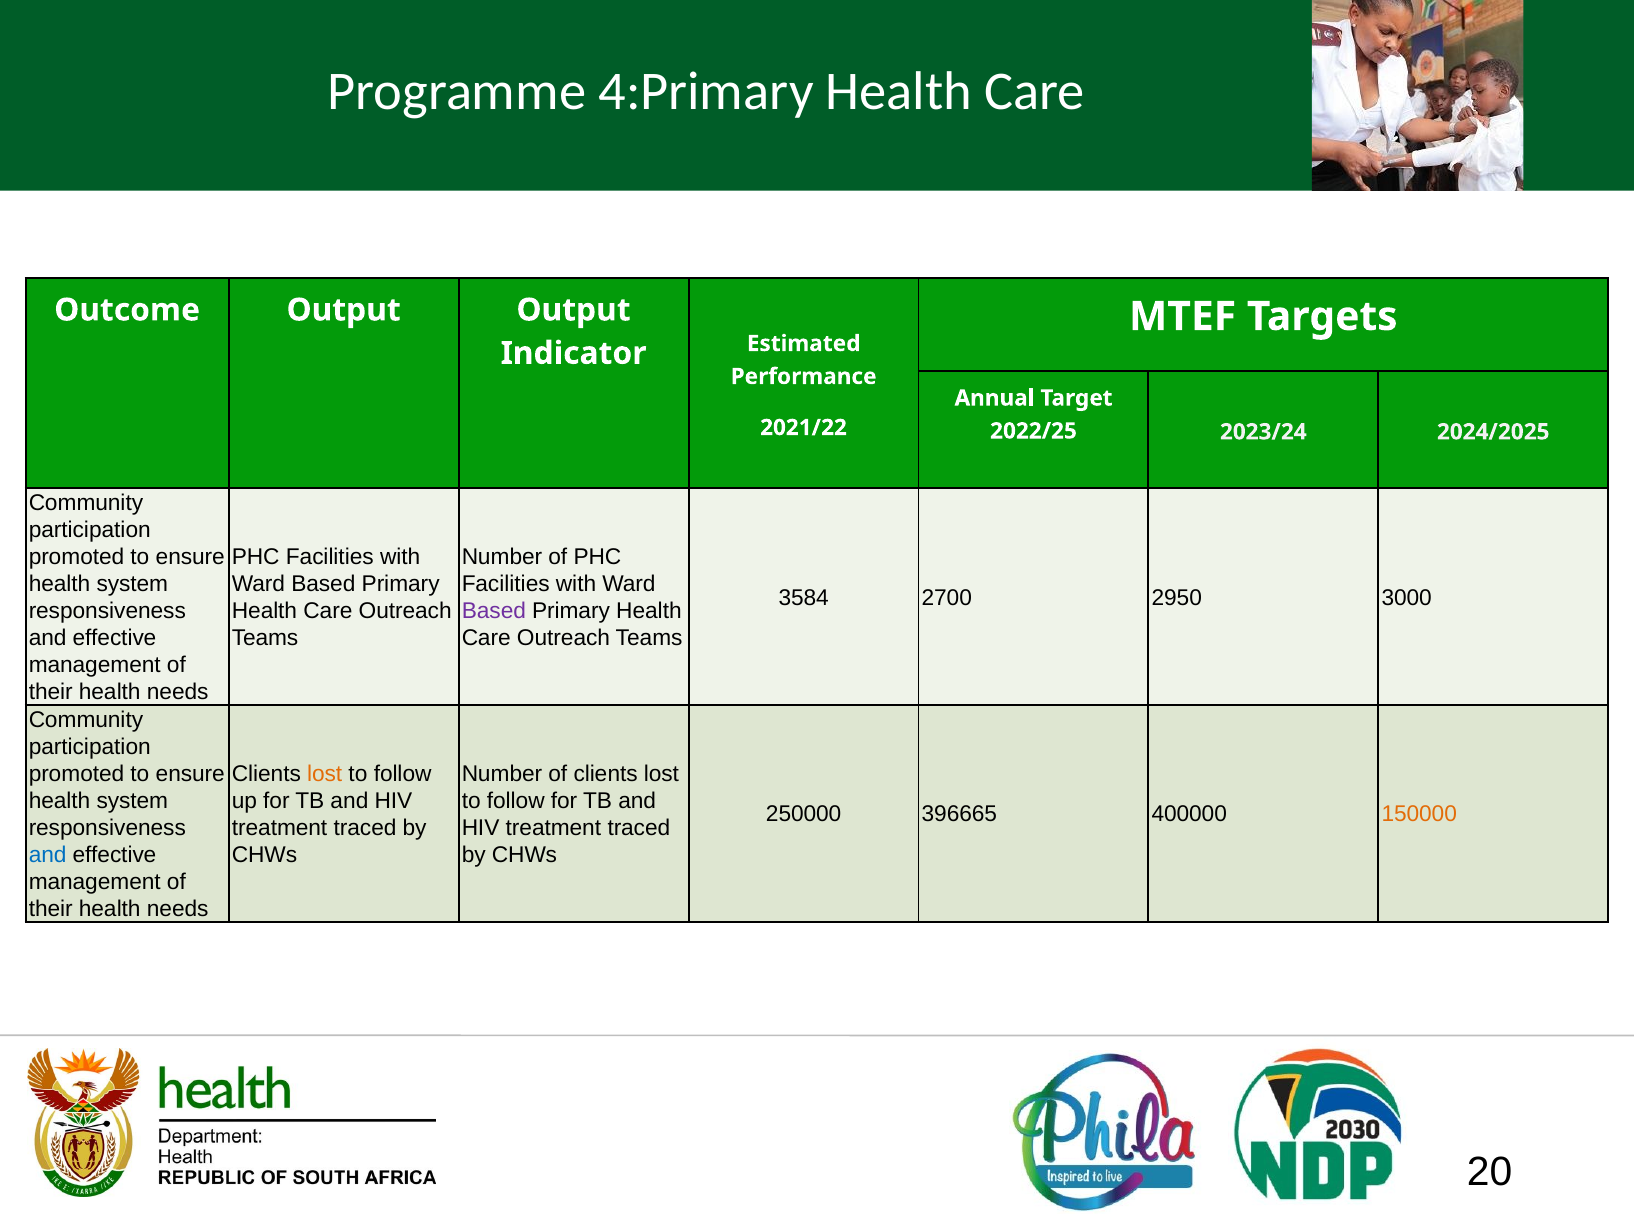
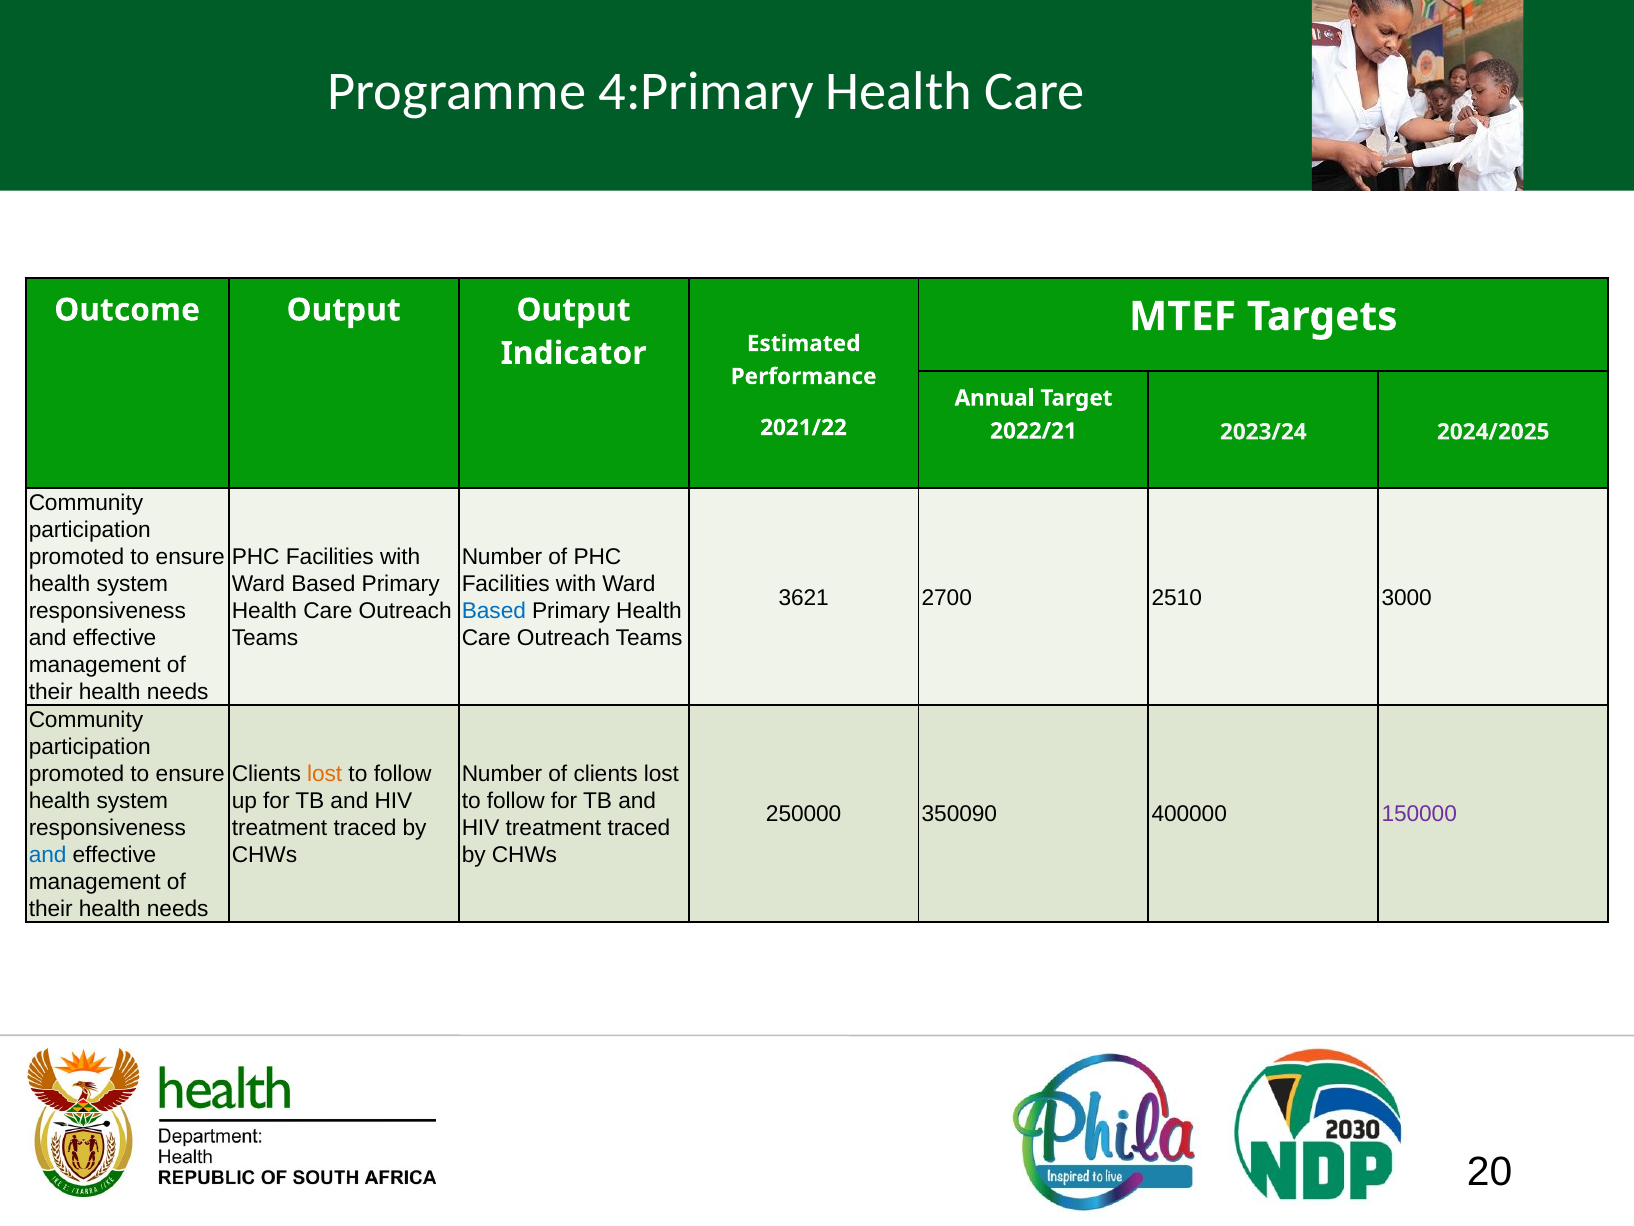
2022/25: 2022/25 -> 2022/21
3584: 3584 -> 3621
2950: 2950 -> 2510
Based at (494, 611) colour: purple -> blue
396665: 396665 -> 350090
150000 colour: orange -> purple
